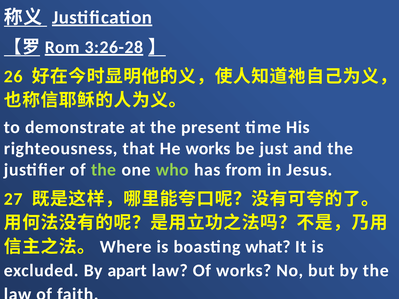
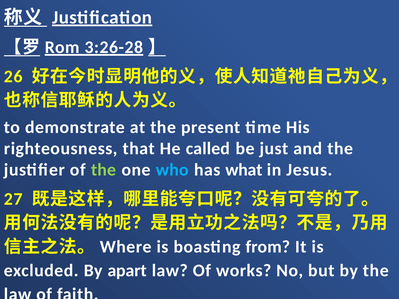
He works: works -> called
who colour: light green -> light blue
from: from -> what
what: what -> from
